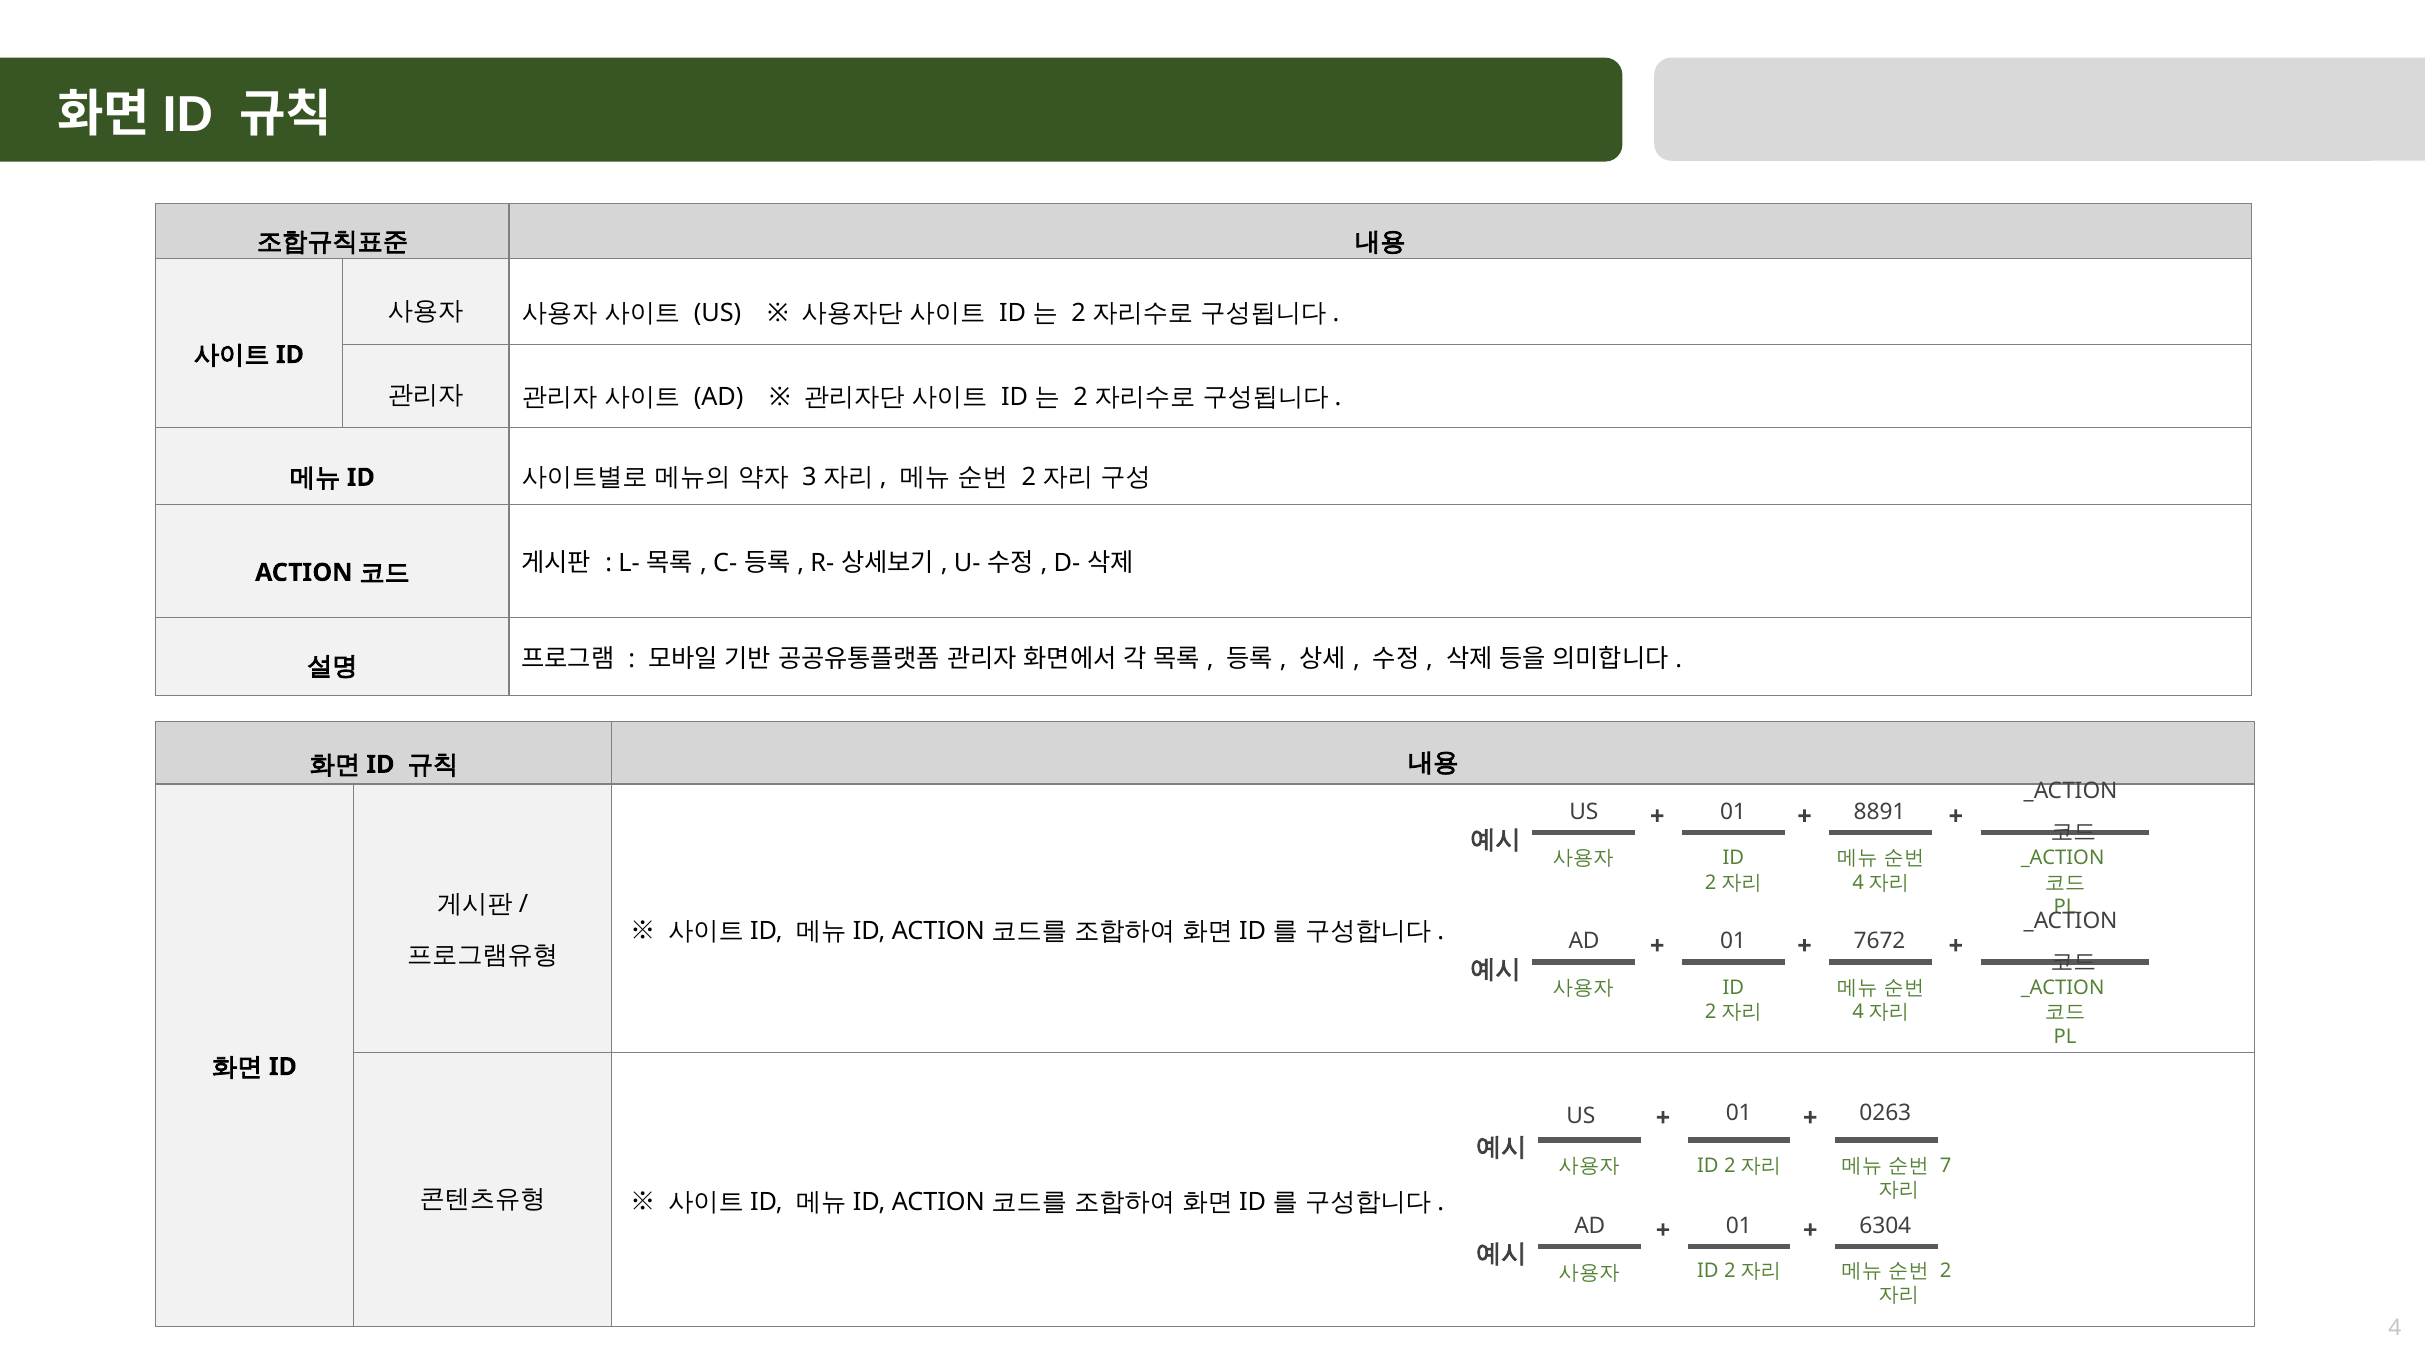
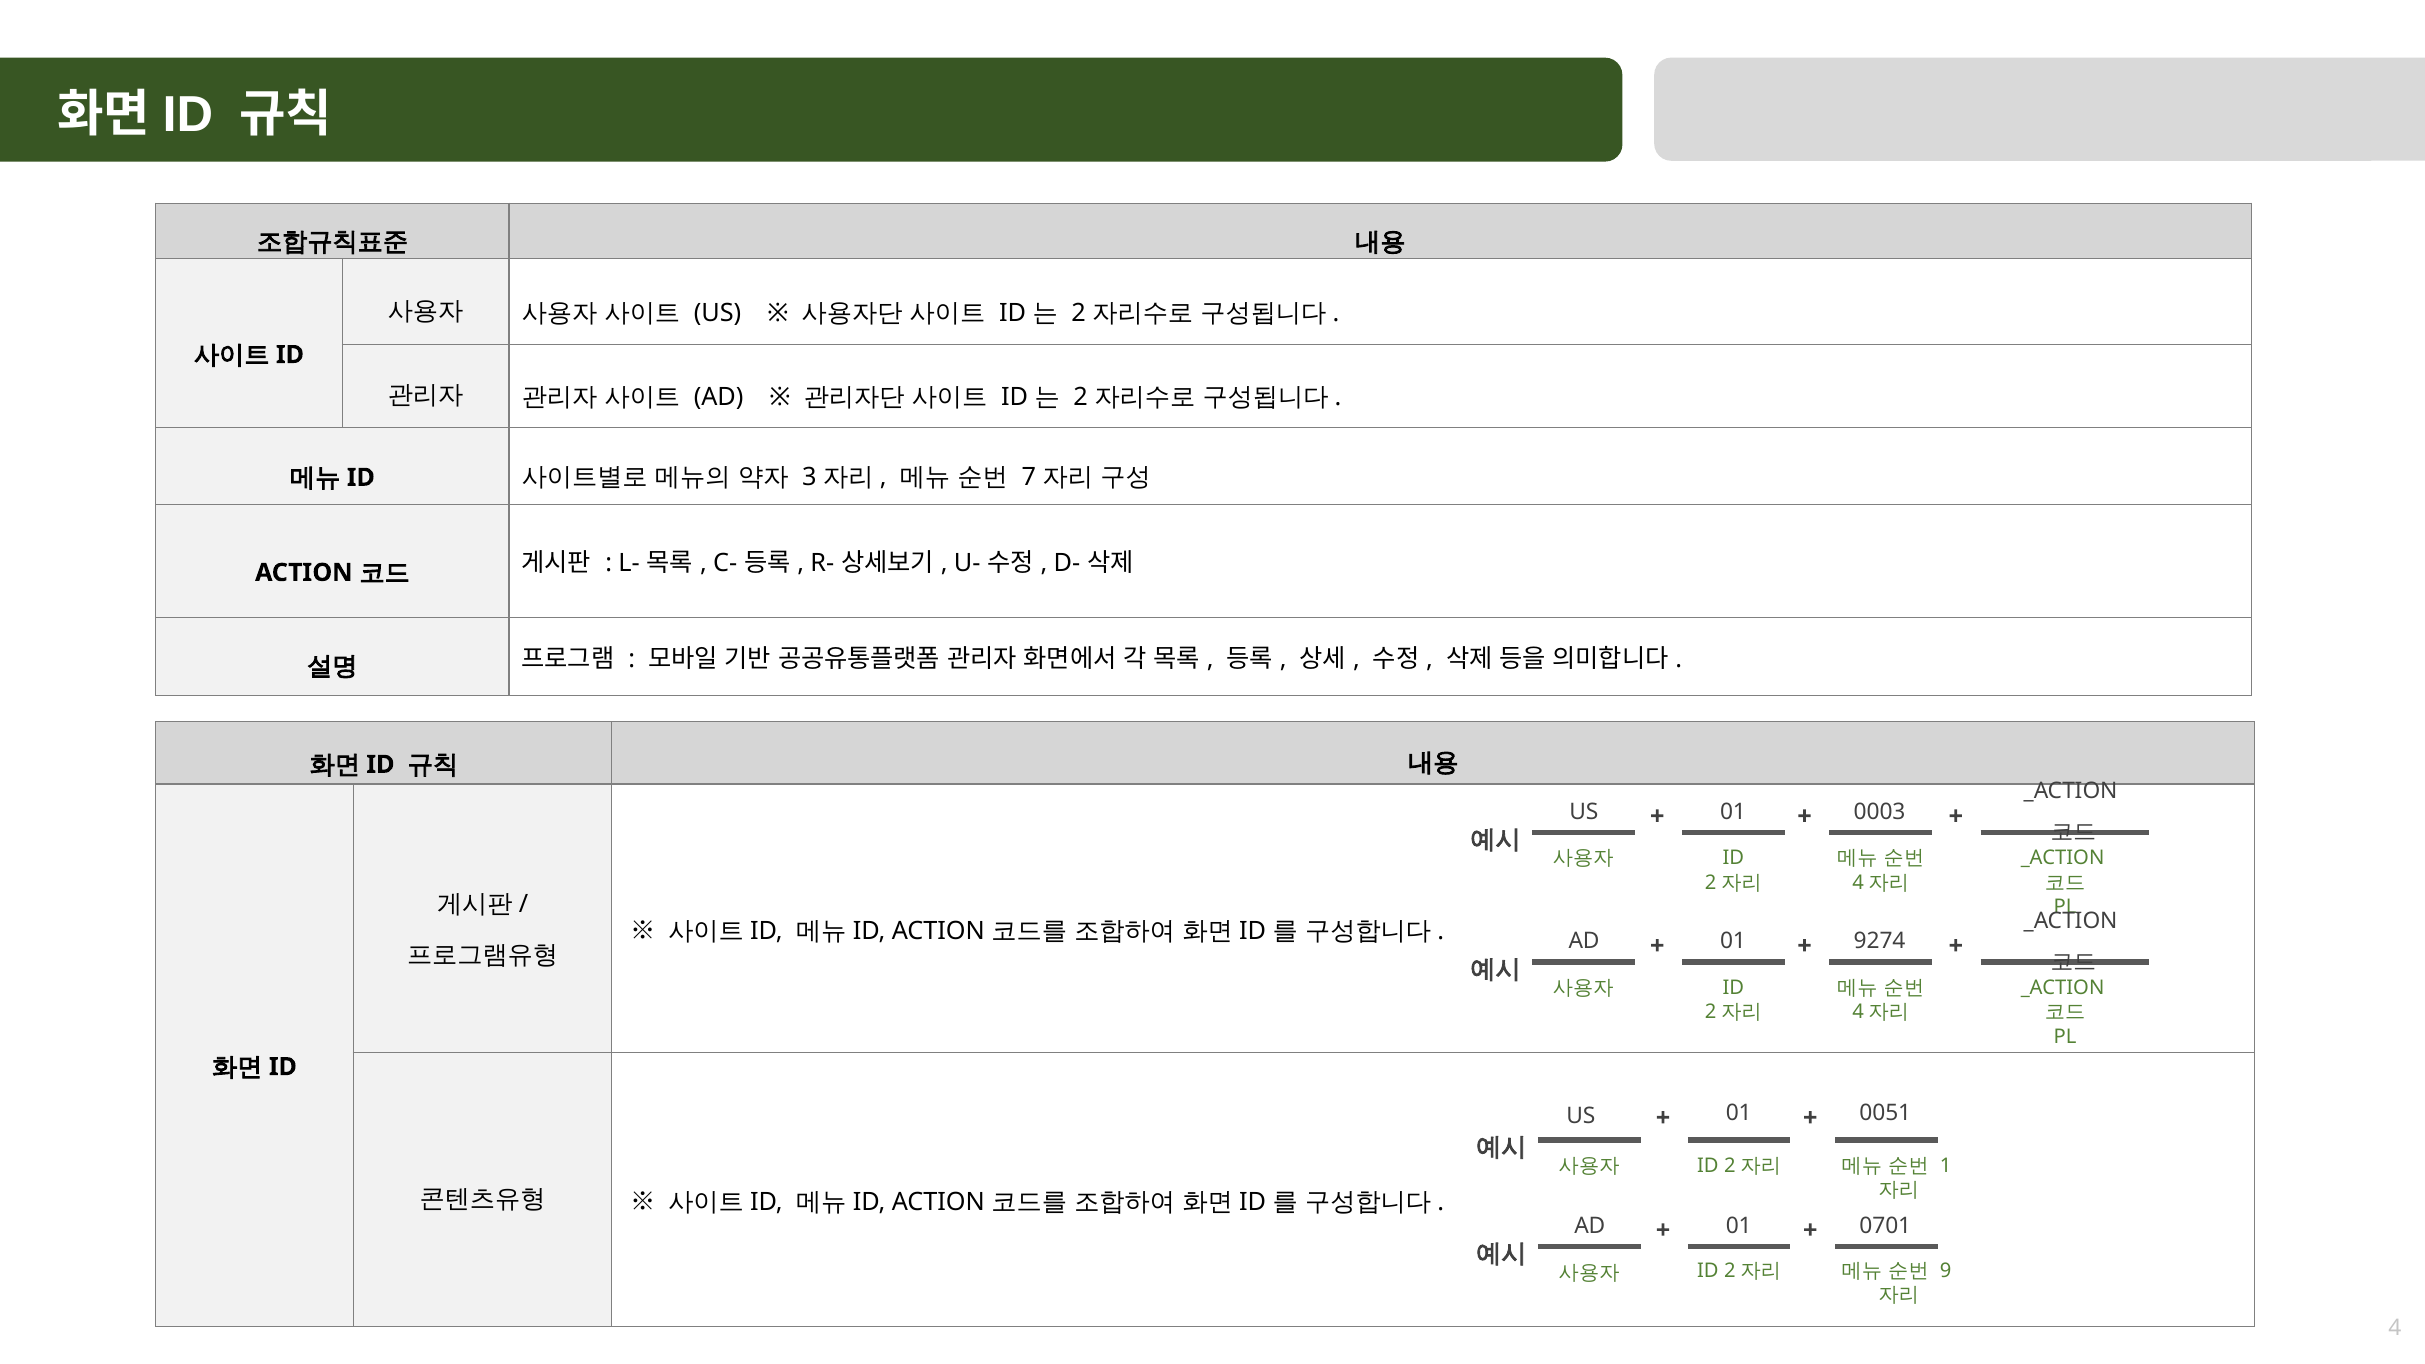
2 at (1029, 477): 2 -> 7
8891: 8891 -> 0003
7672: 7672 -> 9274
0263: 0263 -> 0051
7: 7 -> 1
6304: 6304 -> 0701
2 at (1946, 1271): 2 -> 9
